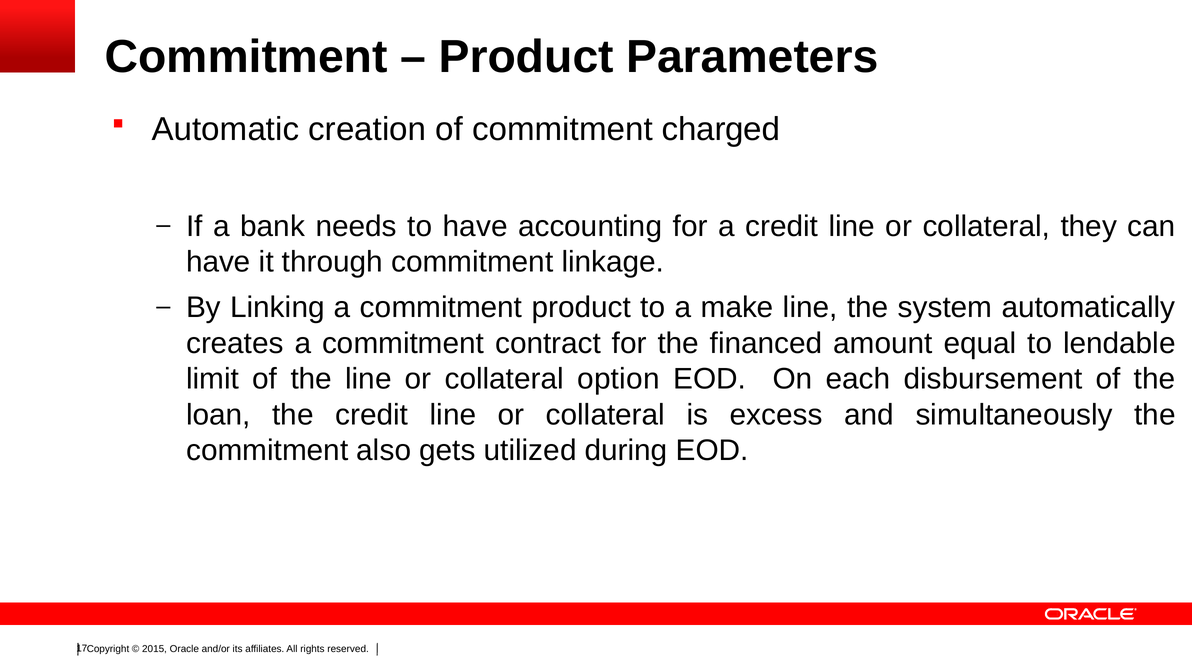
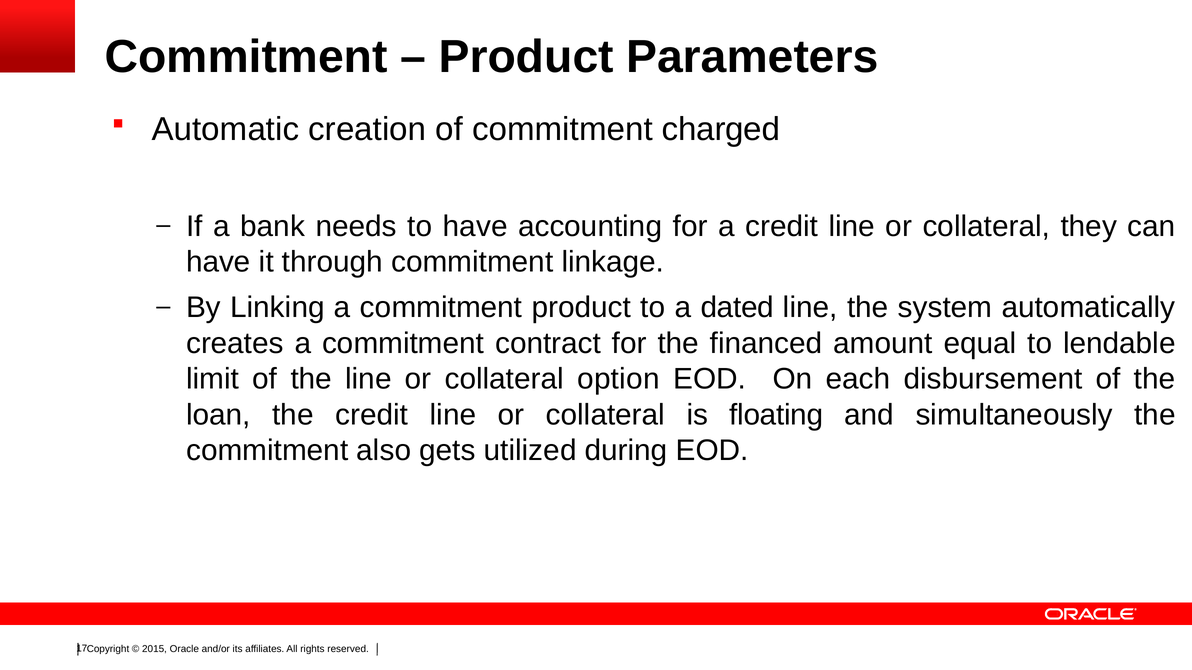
make: make -> dated
excess: excess -> floating
